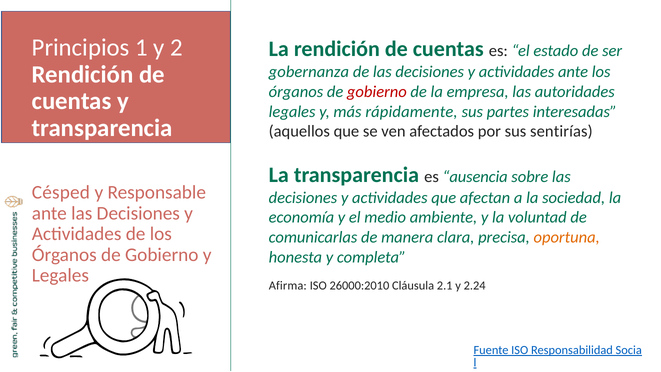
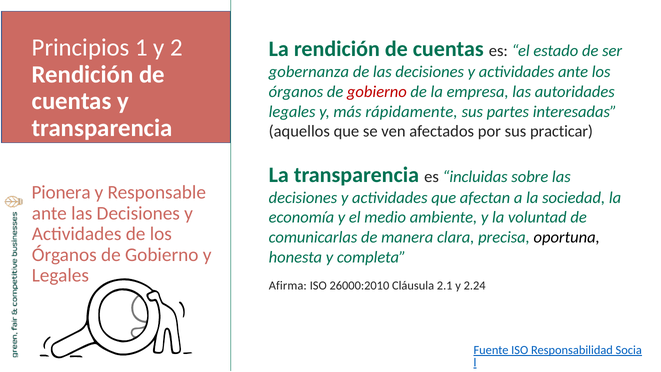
sentirías: sentirías -> practicar
ausencia: ausencia -> incluidas
Césped: Césped -> Pionera
oportuna colour: orange -> black
